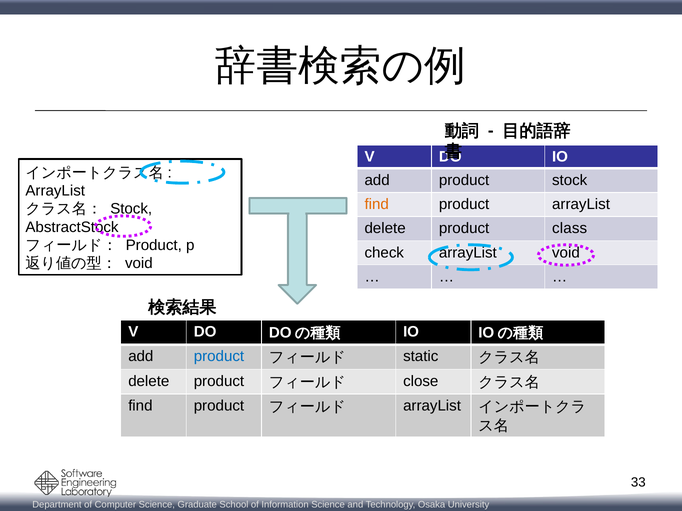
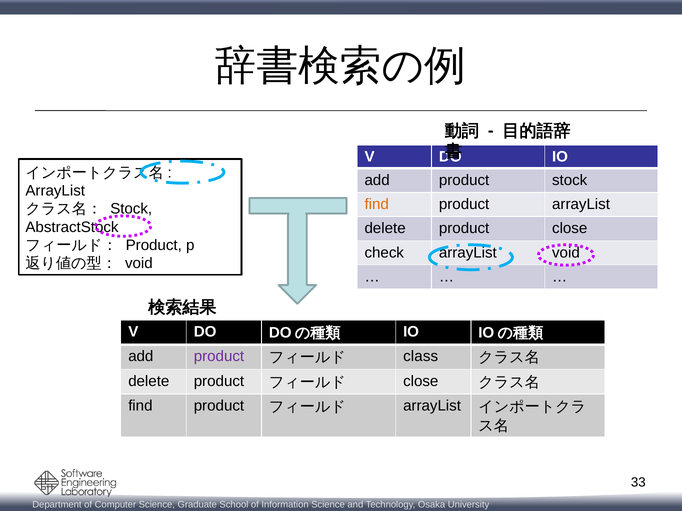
product class: class -> close
product at (219, 357) colour: blue -> purple
static: static -> class
